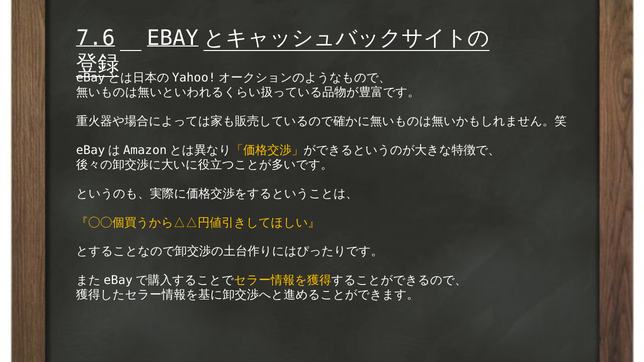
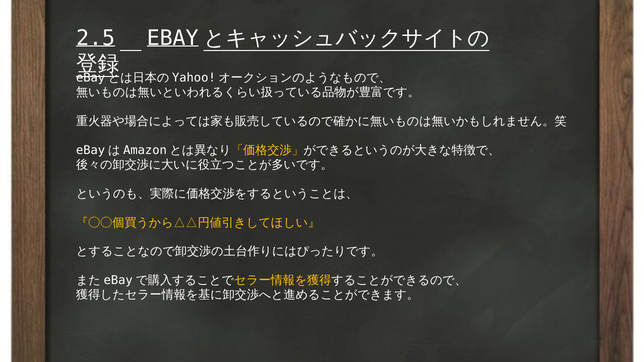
7.6: 7.6 -> 2.5
